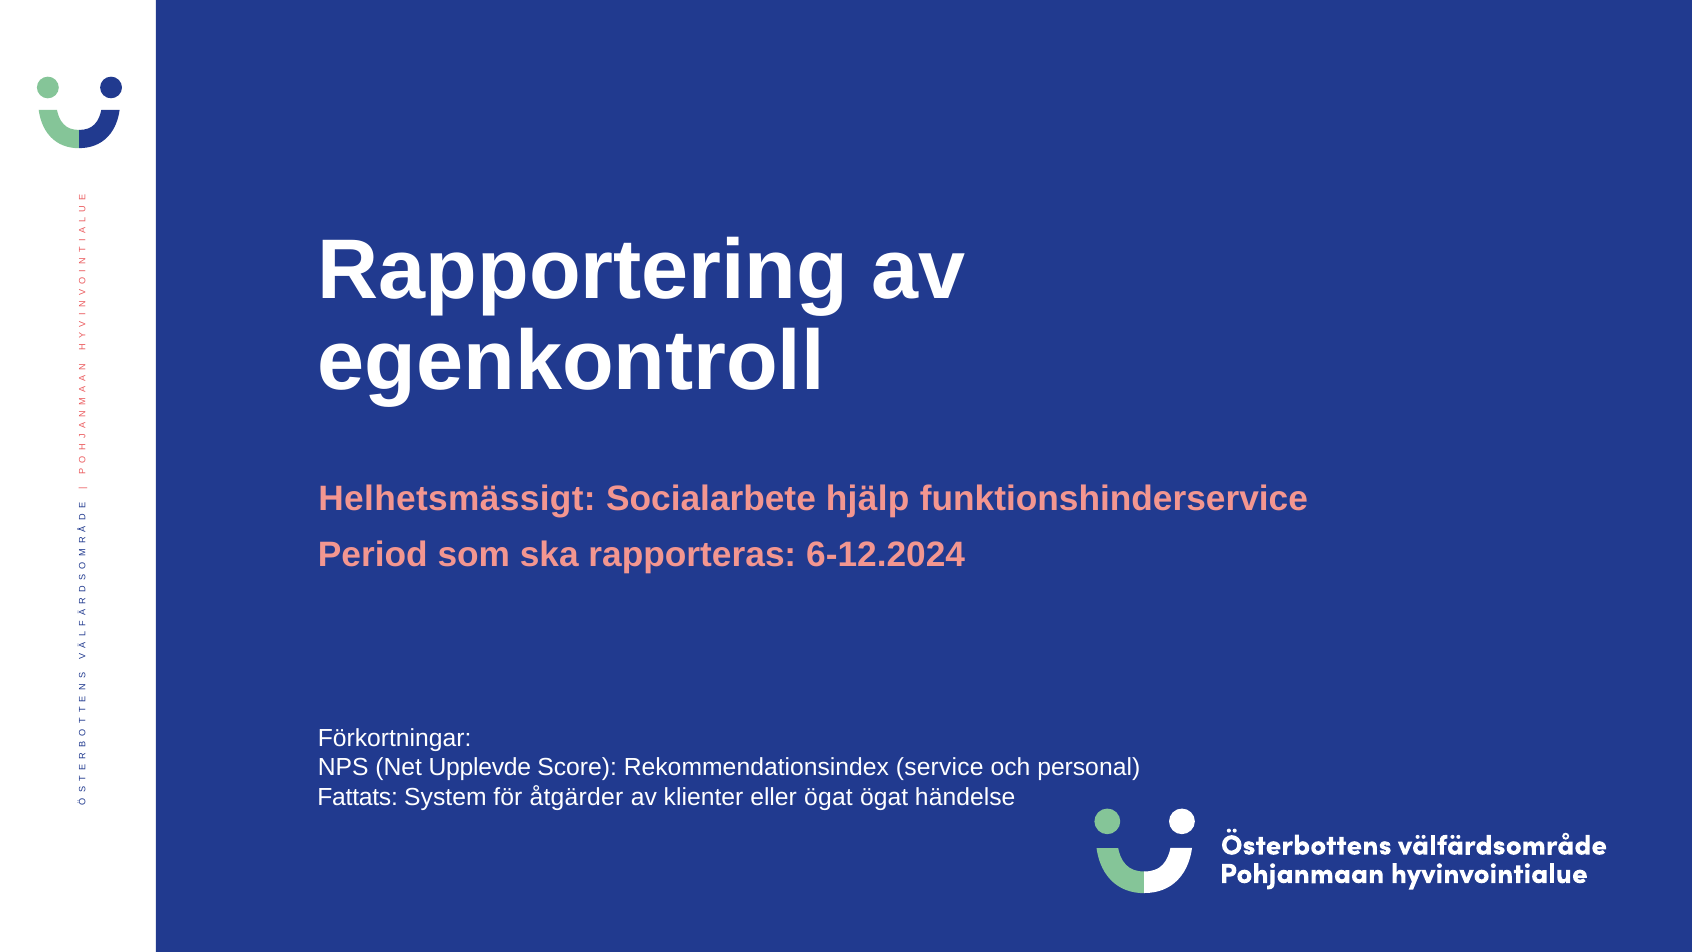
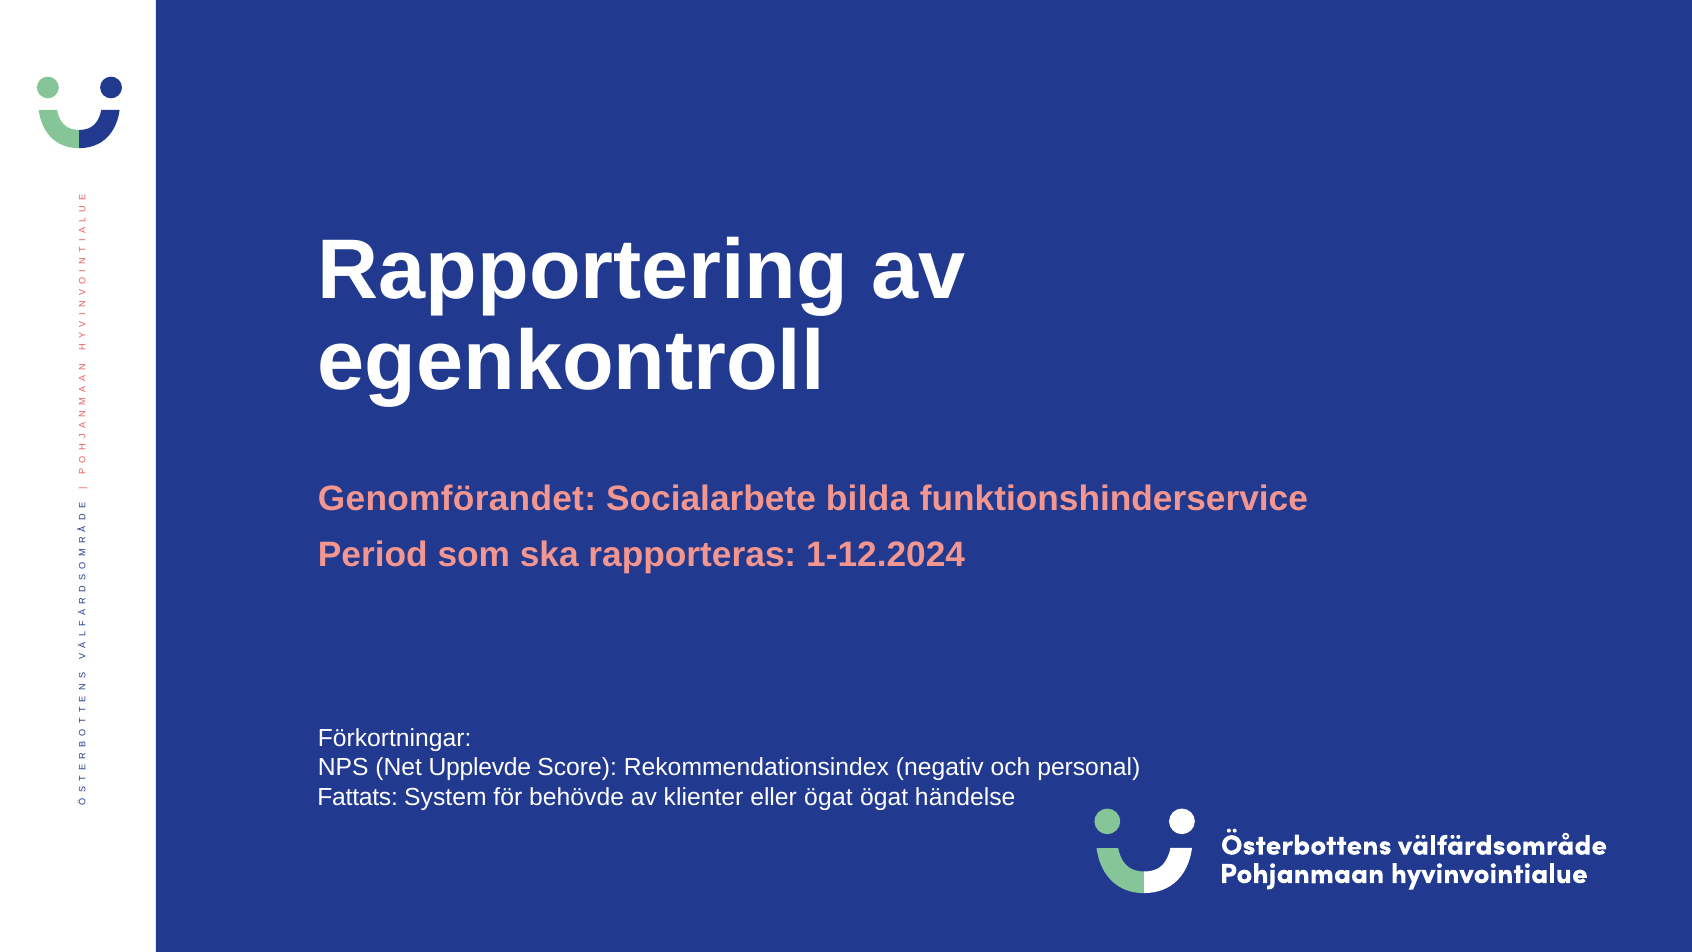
Helhetsmässigt: Helhetsmässigt -> Genomförandet
hjälp: hjälp -> bilda
6-12.2024: 6-12.2024 -> 1-12.2024
service: service -> negativ
åtgärder: åtgärder -> behövde
